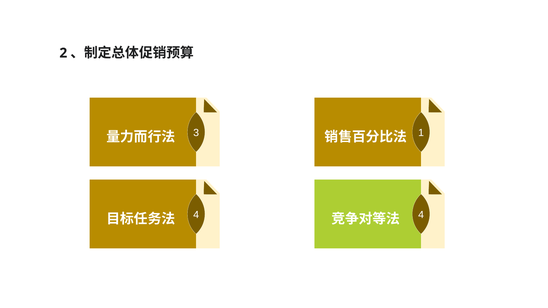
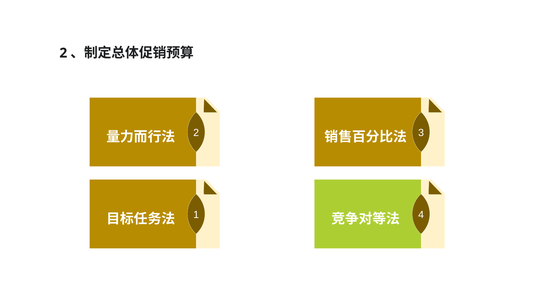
3 at (196, 133): 3 -> 2
1: 1 -> 3
4 at (196, 215): 4 -> 1
